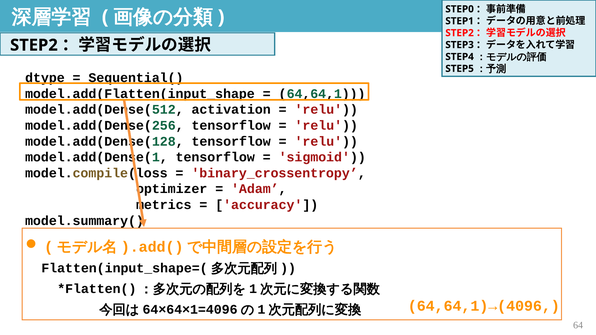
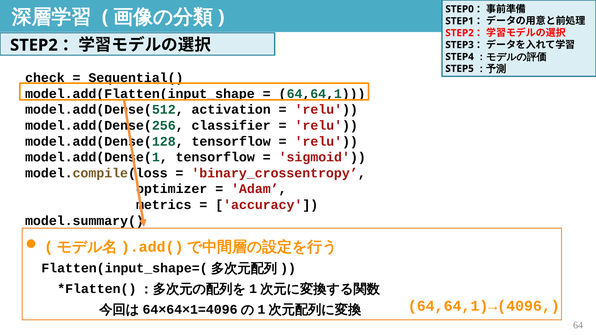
dtype: dtype -> check
tensorflow at (231, 126): tensorflow -> classifier
